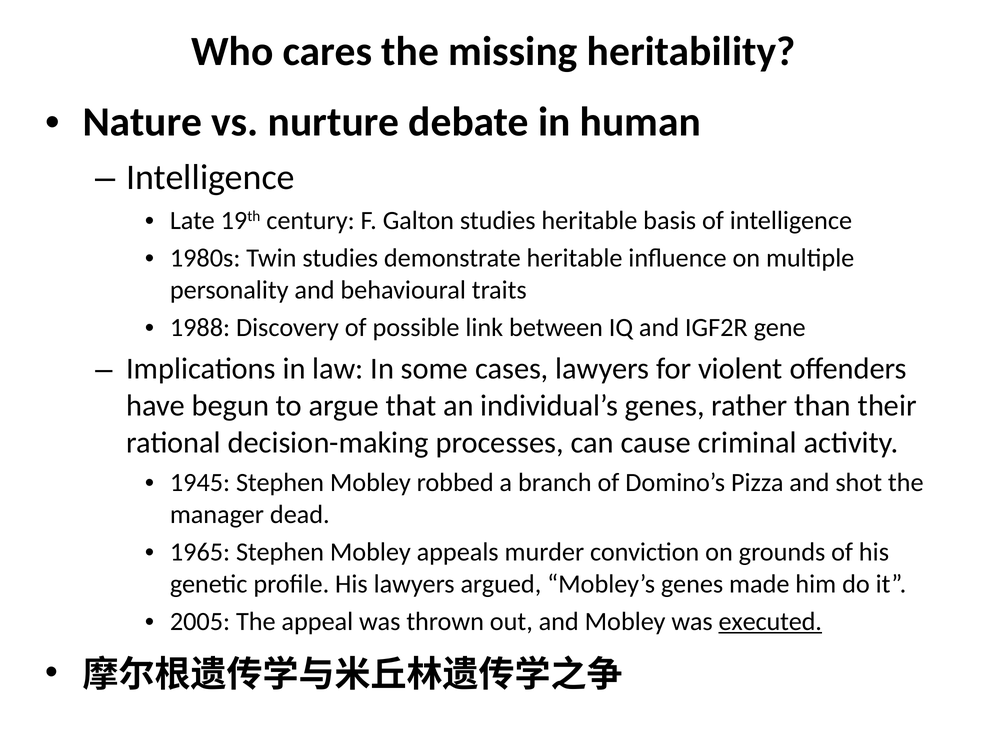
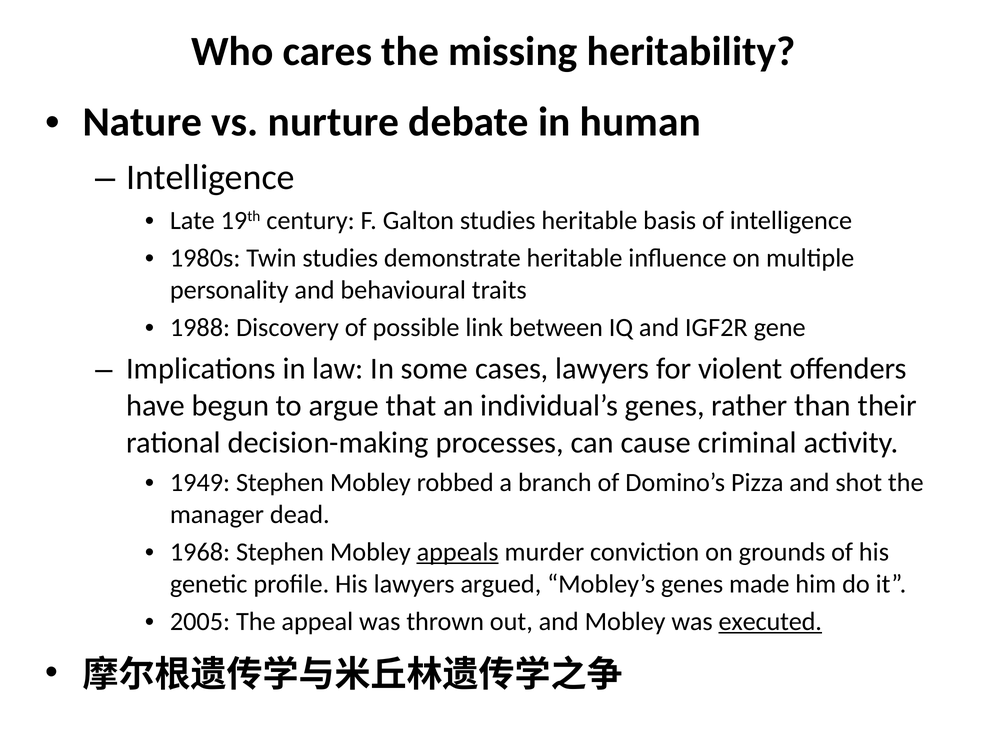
1945: 1945 -> 1949
1965: 1965 -> 1968
appeals underline: none -> present
